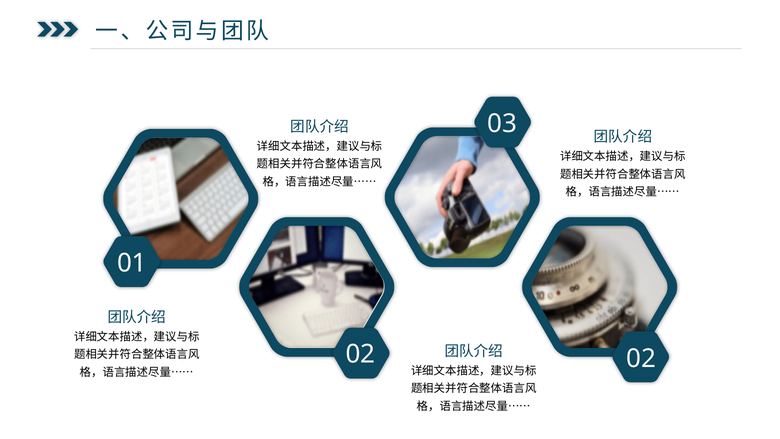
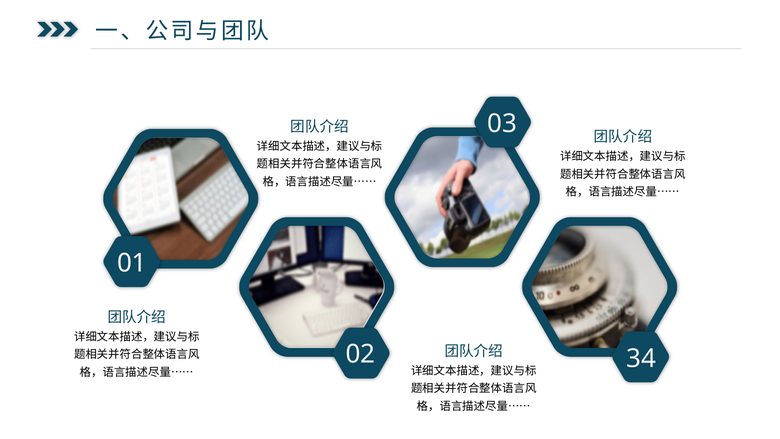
02 02: 02 -> 34
